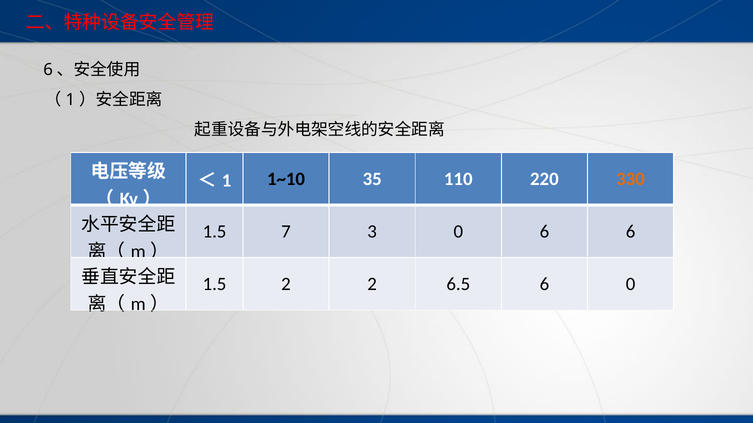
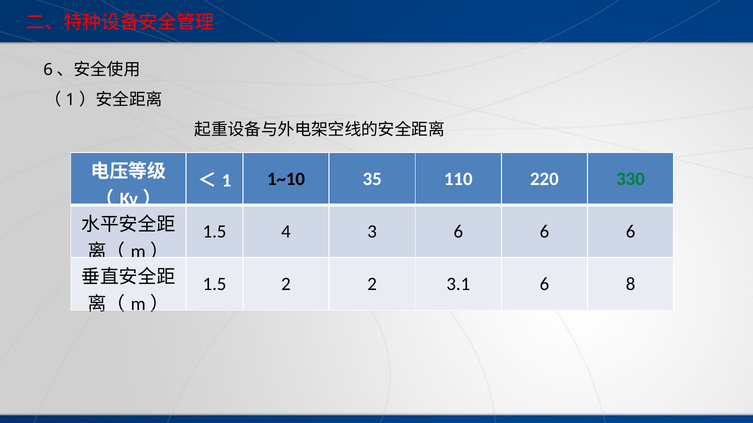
330 colour: orange -> green
7: 7 -> 4
3 0: 0 -> 6
6.5: 6.5 -> 3.1
6 0: 0 -> 8
